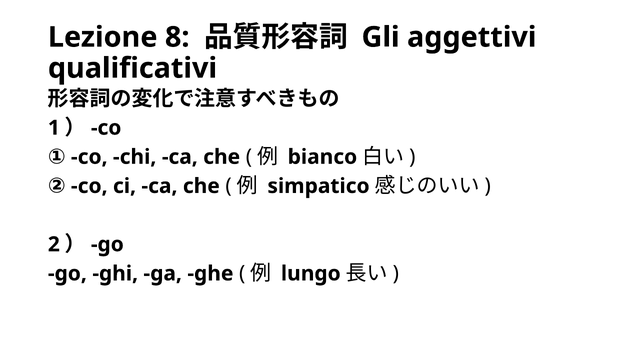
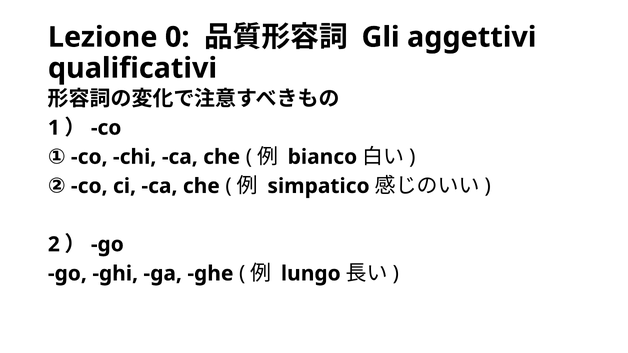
8: 8 -> 0
